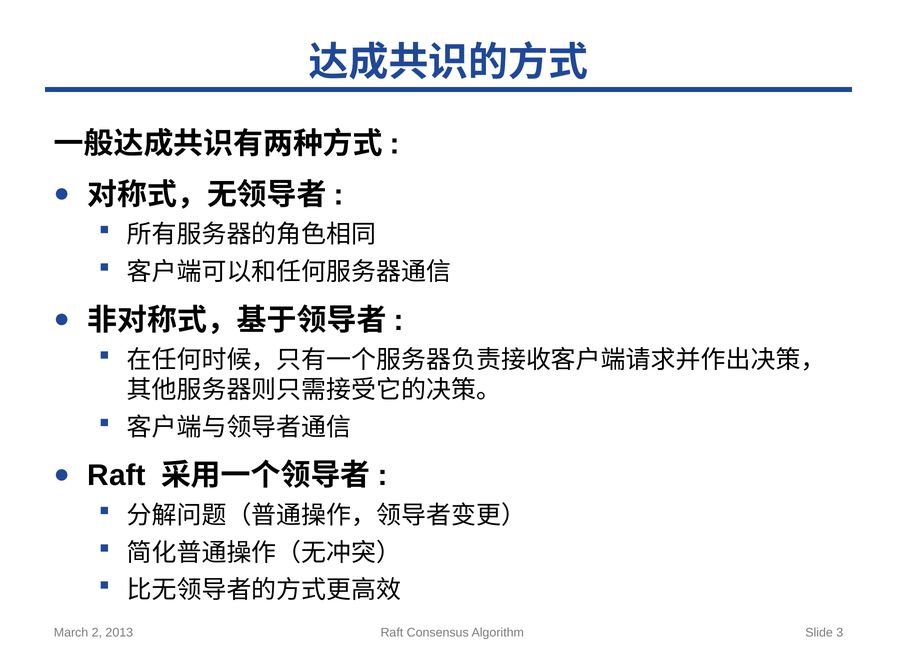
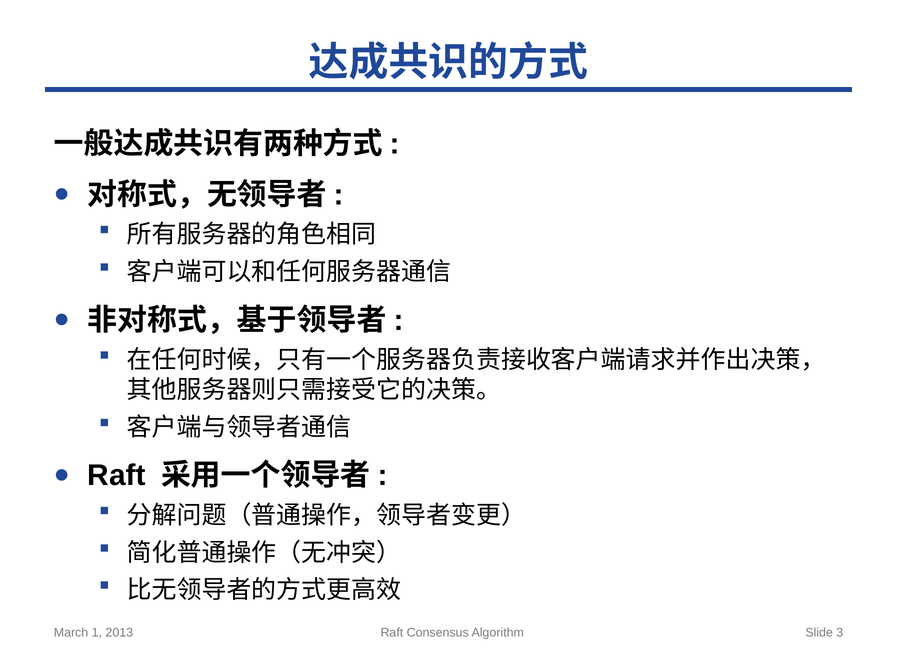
2: 2 -> 1
